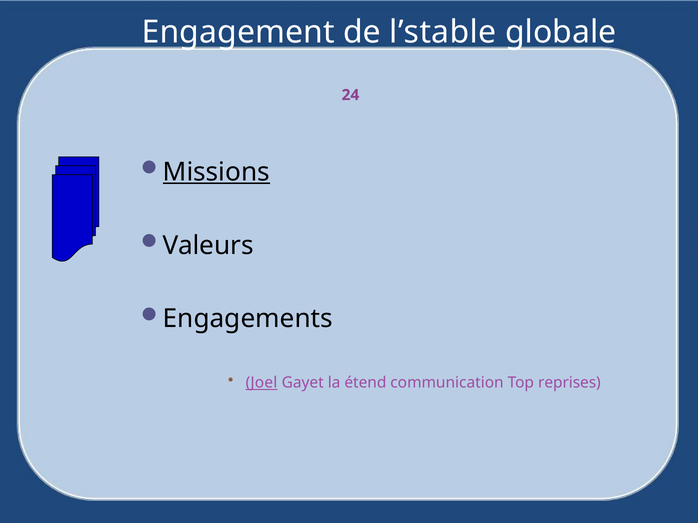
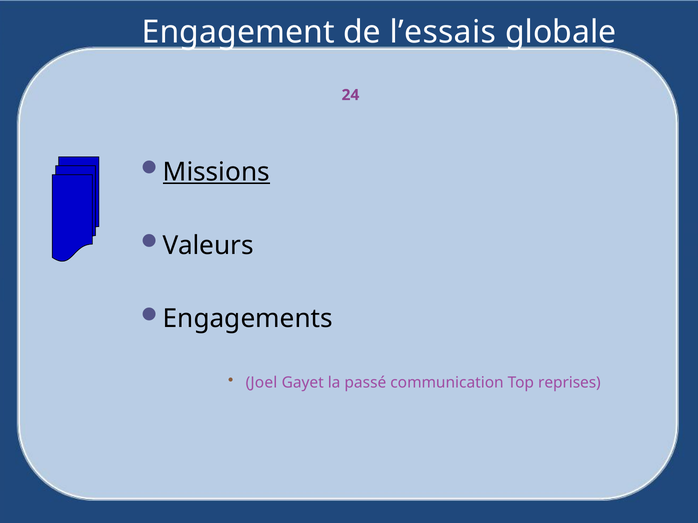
l’stable: l’stable -> l’essais
Joel underline: present -> none
étend: étend -> passé
